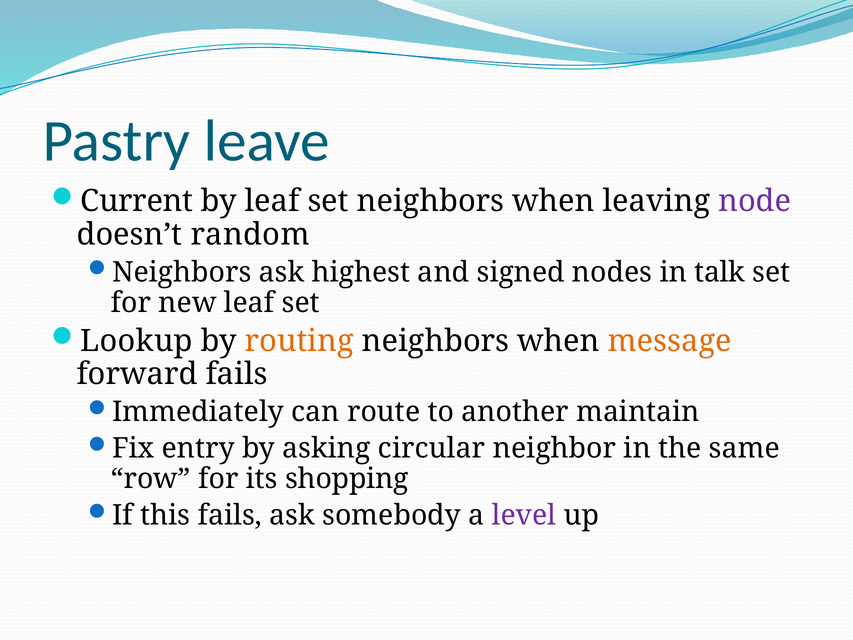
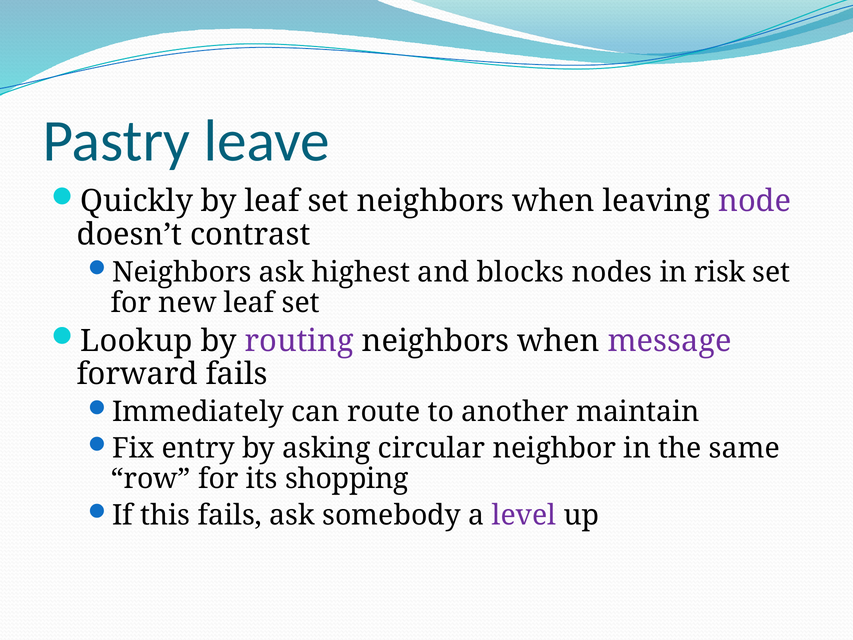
Current: Current -> Quickly
random: random -> contrast
signed: signed -> blocks
talk: talk -> risk
routing colour: orange -> purple
message colour: orange -> purple
